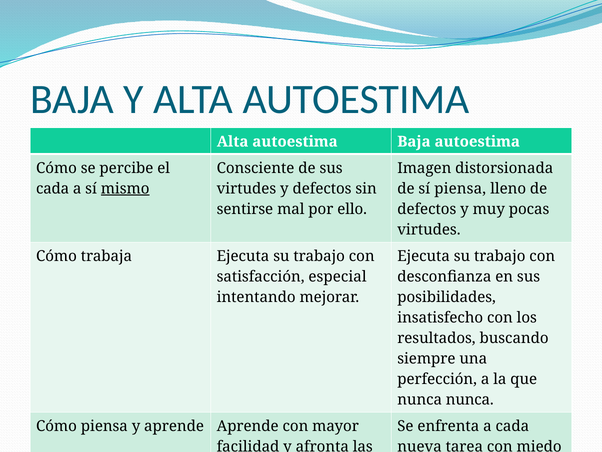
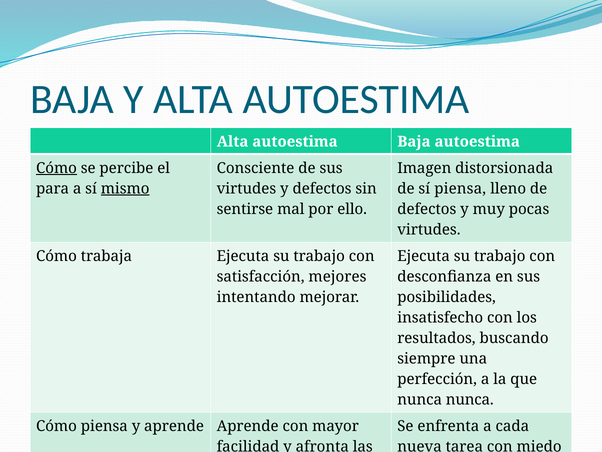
Cómo at (57, 168) underline: none -> present
cada at (53, 188): cada -> para
especial: especial -> mejores
